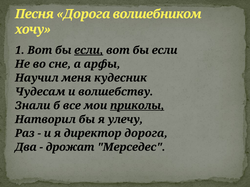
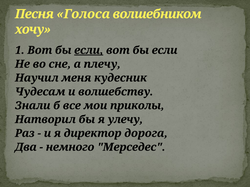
Песня Дорога: Дорога -> Голоса
арфы: арфы -> плечу
приколы underline: present -> none
дрожат: дрожат -> немного
